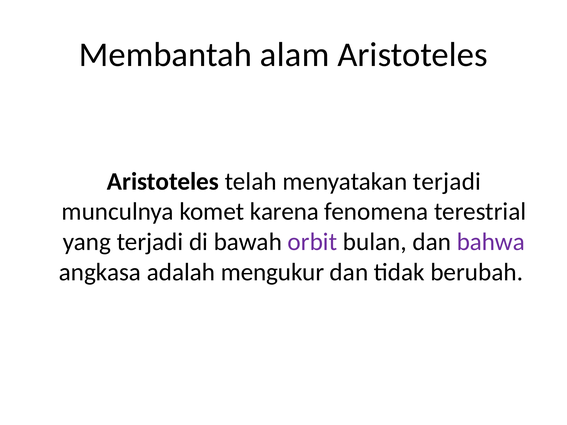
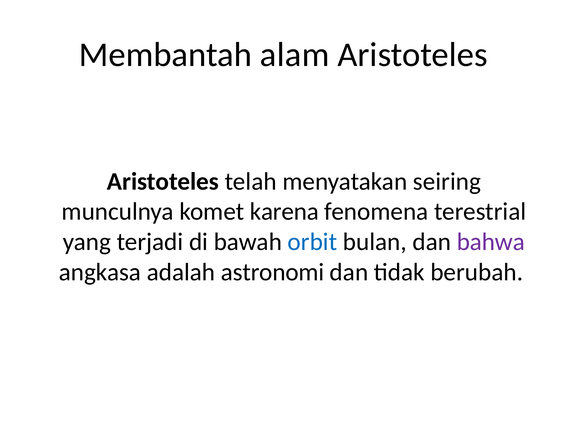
menyatakan terjadi: terjadi -> seiring
orbit colour: purple -> blue
mengukur: mengukur -> astronomi
